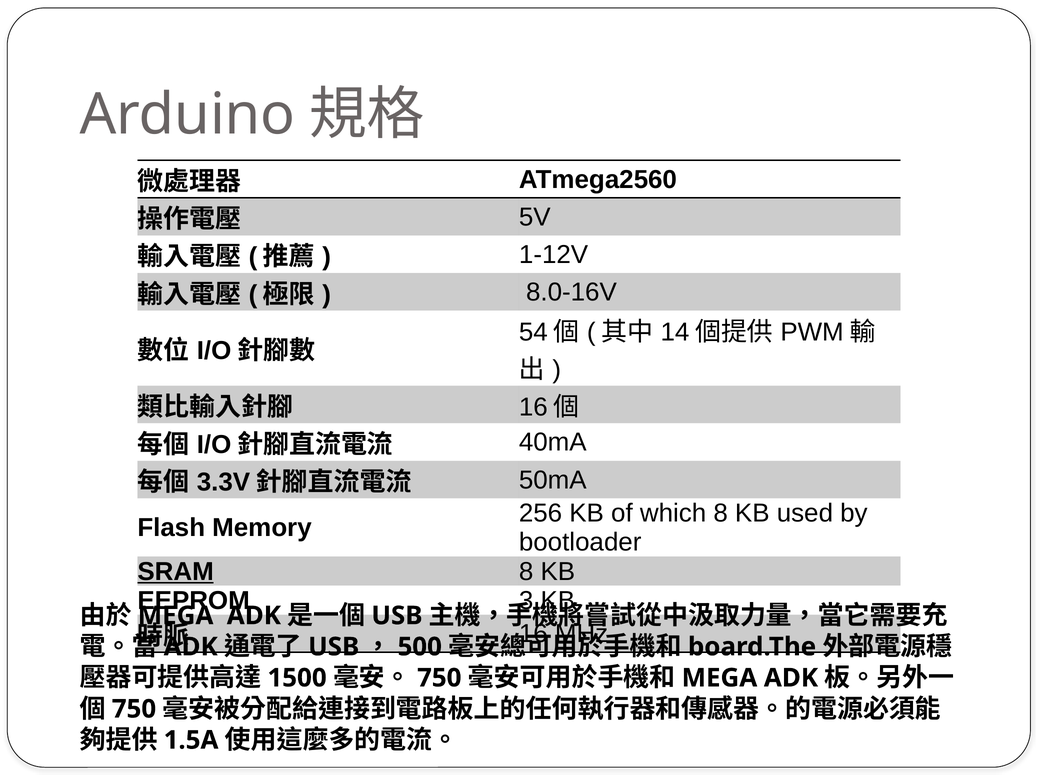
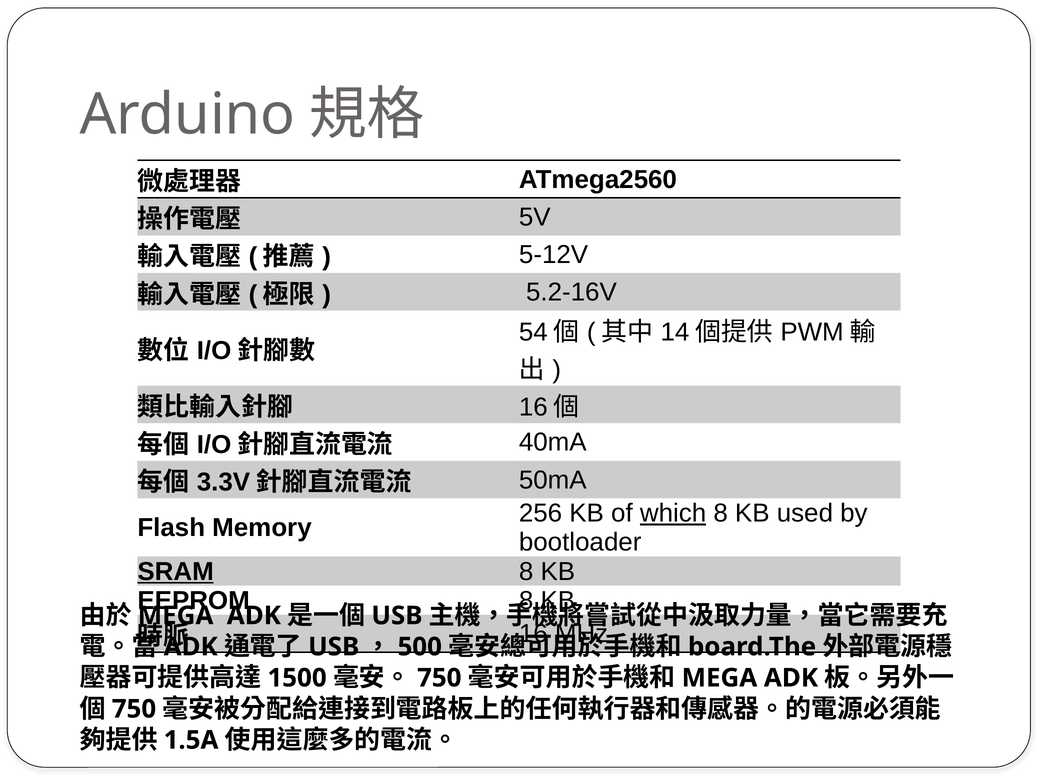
1-12V: 1-12V -> 5-12V
8.0-16V: 8.0-16V -> 5.2-16V
which underline: none -> present
EEPROM 3: 3 -> 8
